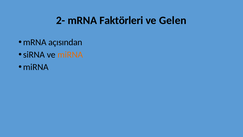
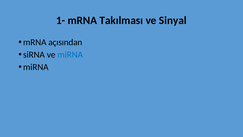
2-: 2- -> 1-
Faktörleri: Faktörleri -> Takılması
Gelen: Gelen -> Sinyal
miRNA at (70, 55) colour: orange -> blue
